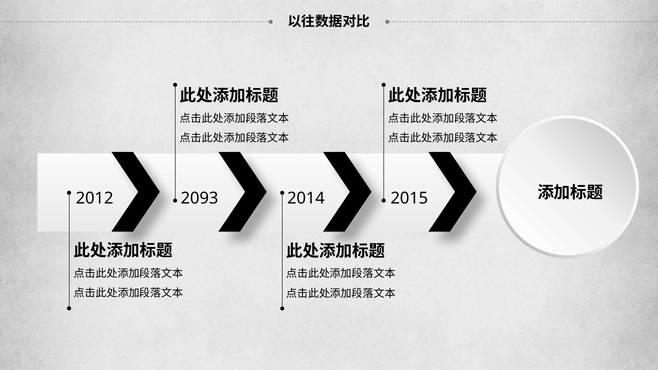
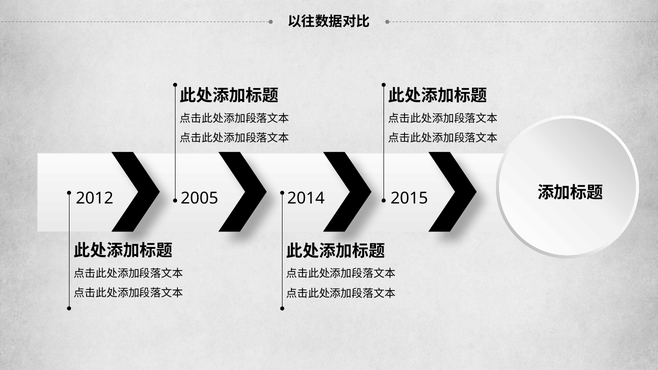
2093: 2093 -> 2005
